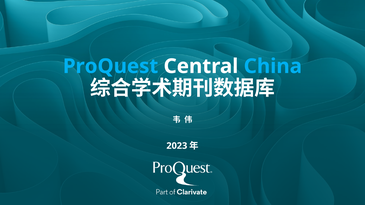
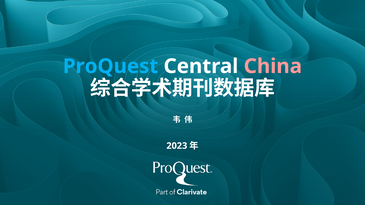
China colour: light blue -> pink
